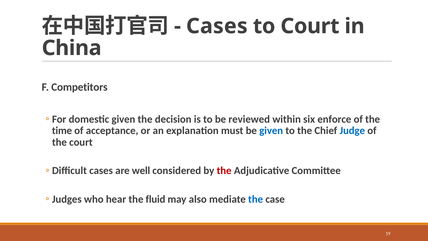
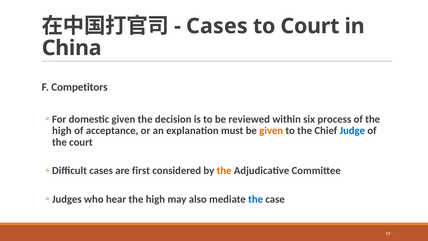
enforce: enforce -> process
time at (62, 131): time -> high
given at (271, 131) colour: blue -> orange
well: well -> first
the at (224, 171) colour: red -> orange
hear the fluid: fluid -> high
